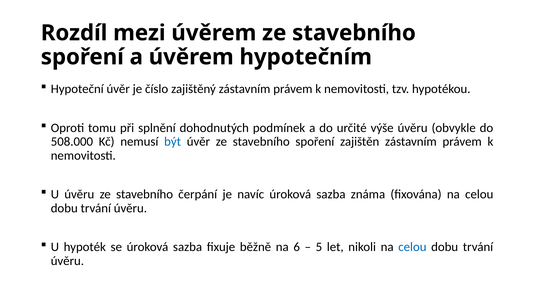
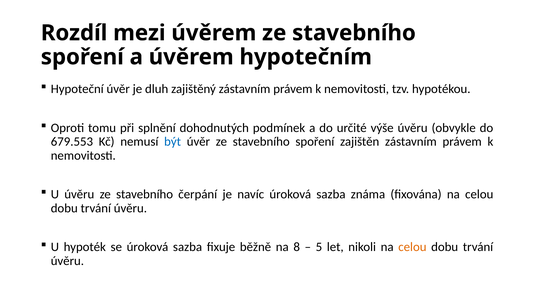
číslo: číslo -> dluh
508.000: 508.000 -> 679.553
6: 6 -> 8
celou at (412, 247) colour: blue -> orange
